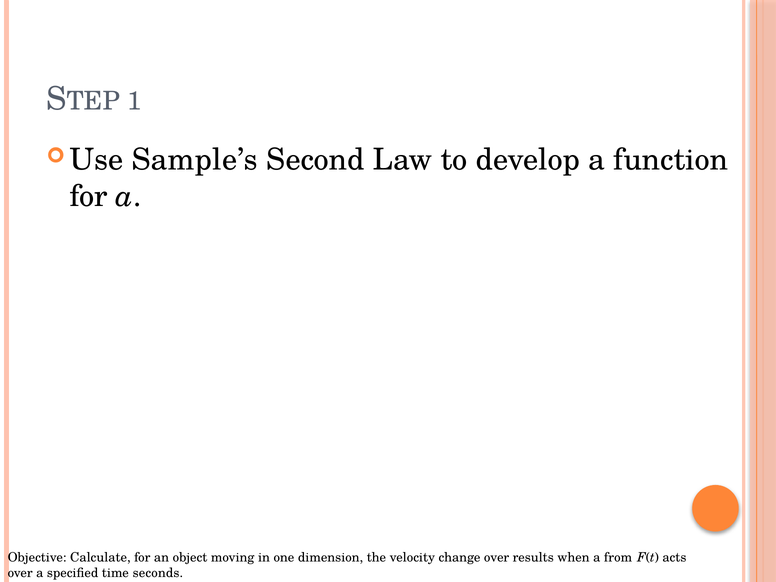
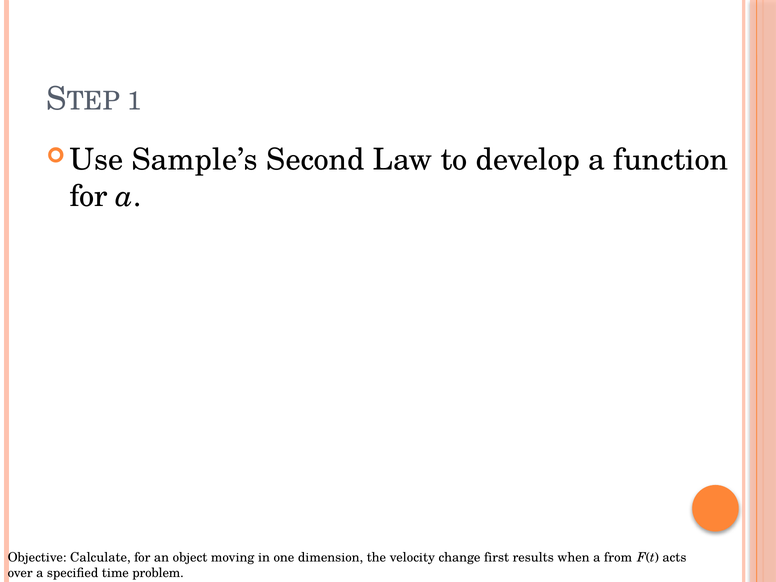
change over: over -> first
seconds: seconds -> problem
